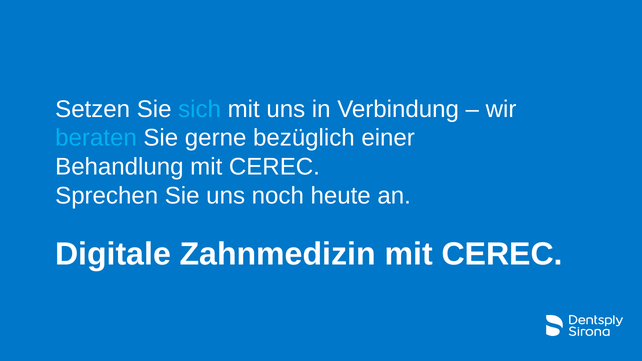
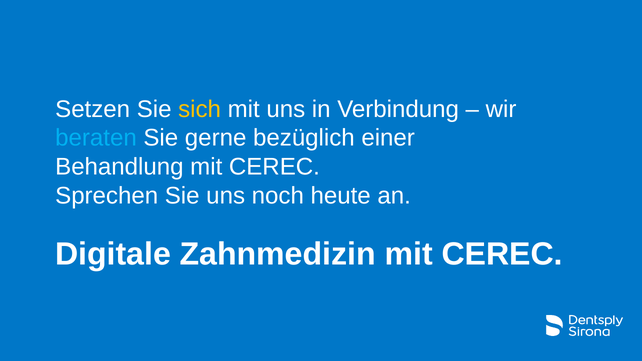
sich colour: light blue -> yellow
